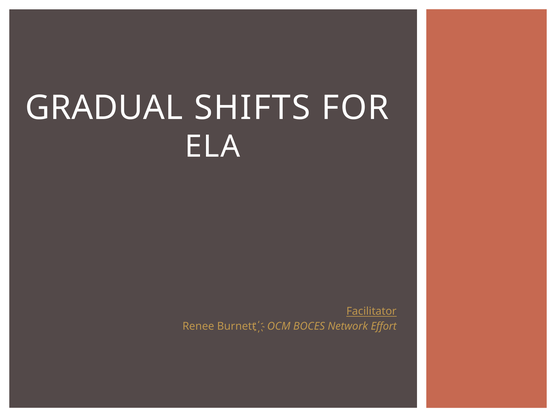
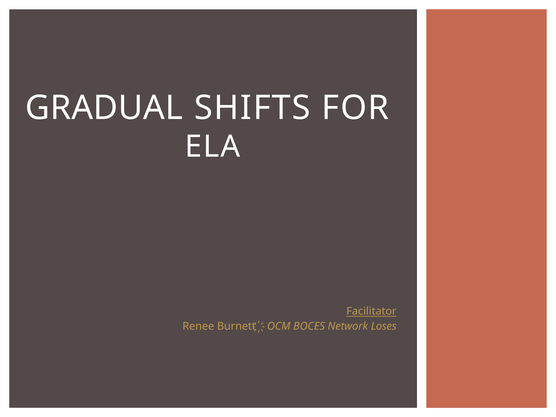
Effort: Effort -> Loses
